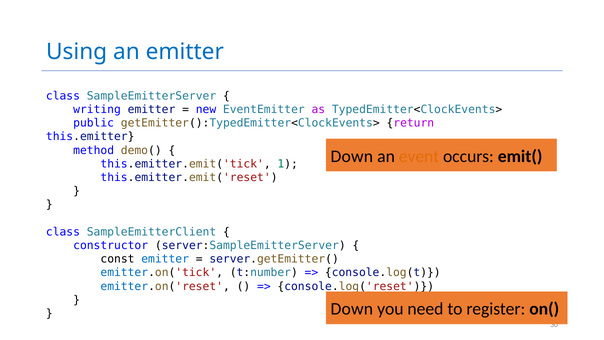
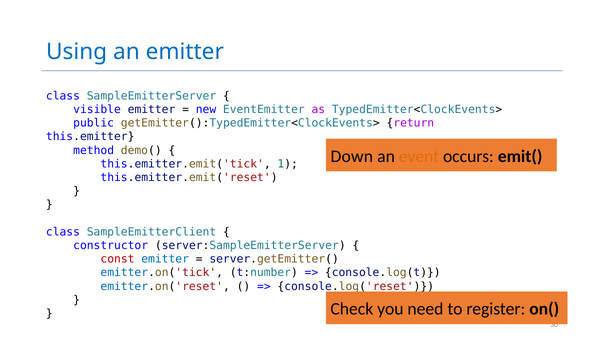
writing: writing -> visible
const colour: black -> red
Down at (352, 309): Down -> Check
